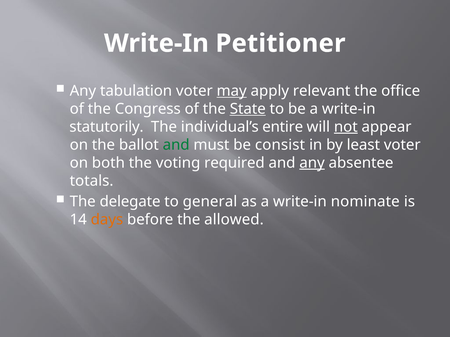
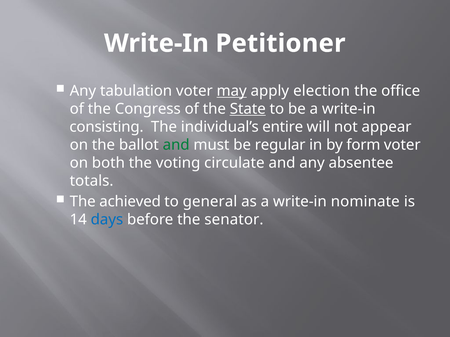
relevant: relevant -> election
statutorily: statutorily -> consisting
not underline: present -> none
consist: consist -> regular
least: least -> form
required: required -> circulate
any at (312, 163) underline: present -> none
delegate: delegate -> achieved
days colour: orange -> blue
allowed: allowed -> senator
